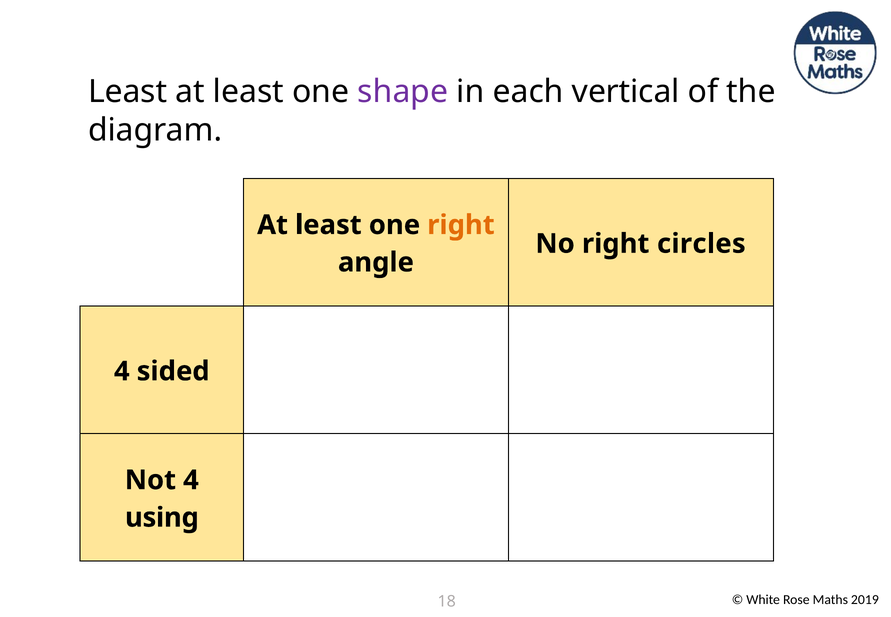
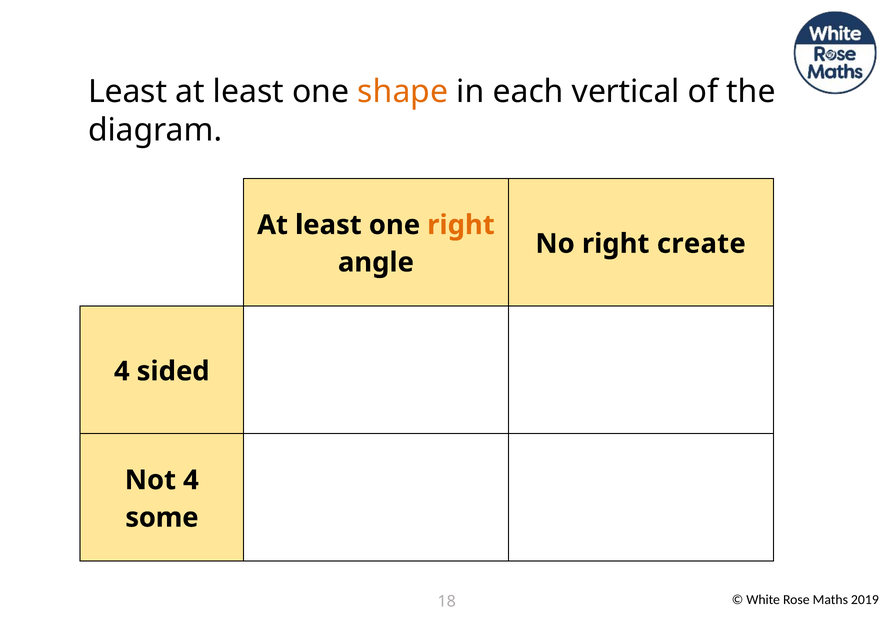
shape colour: purple -> orange
circles: circles -> create
using: using -> some
